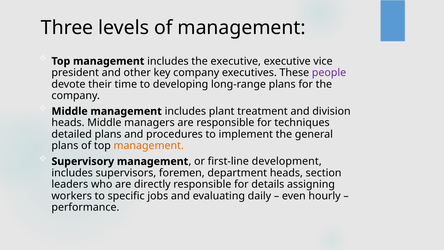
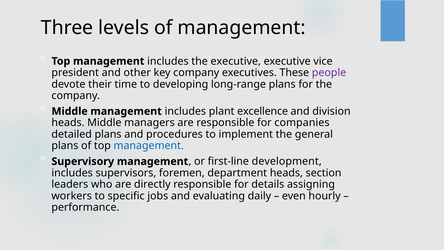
treatment: treatment -> excellence
techniques: techniques -> companies
management at (149, 146) colour: orange -> blue
